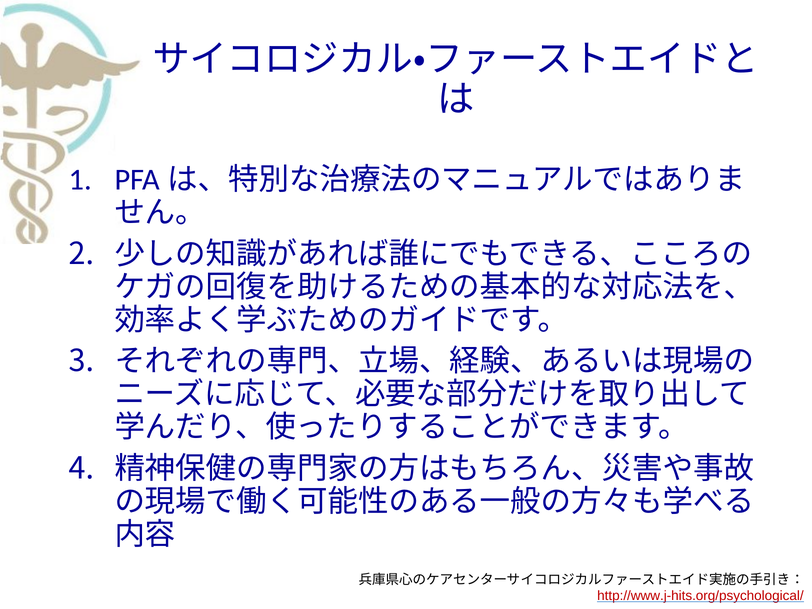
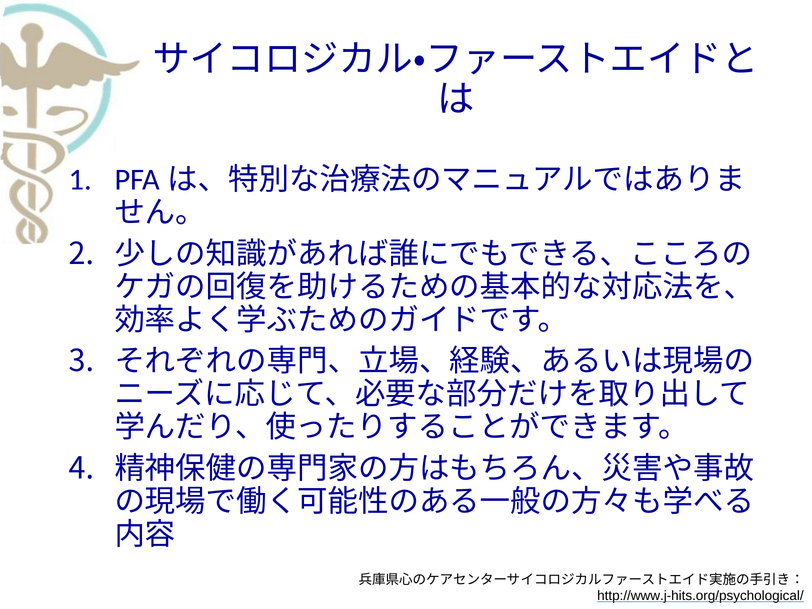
http://www.j-hits.org/psychological/ colour: red -> black
